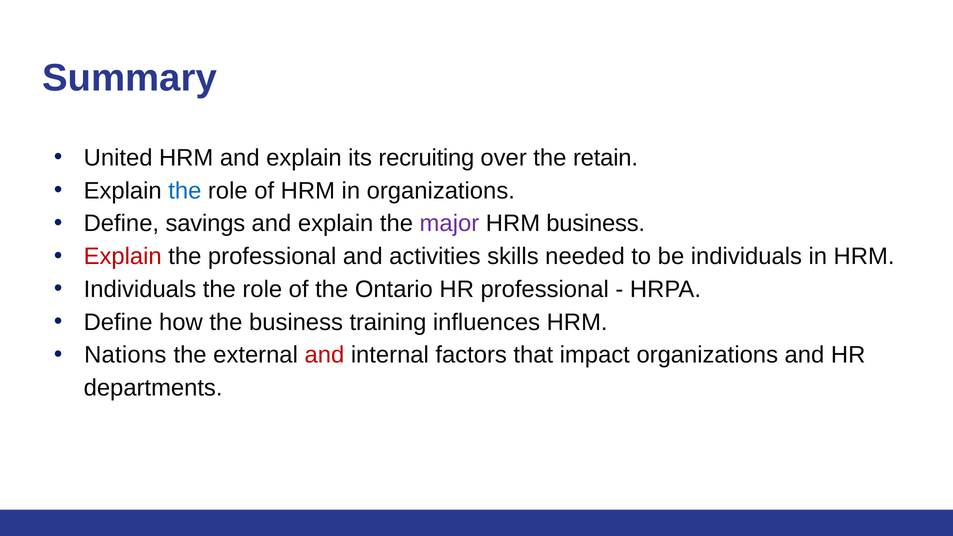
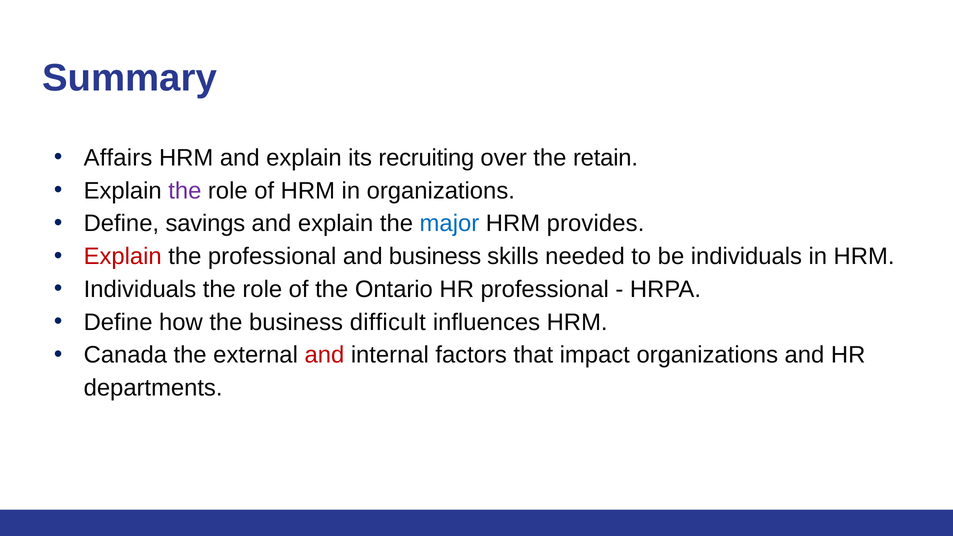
United: United -> Affairs
the at (185, 191) colour: blue -> purple
major colour: purple -> blue
HRM business: business -> provides
and activities: activities -> business
training: training -> difficult
Nations: Nations -> Canada
